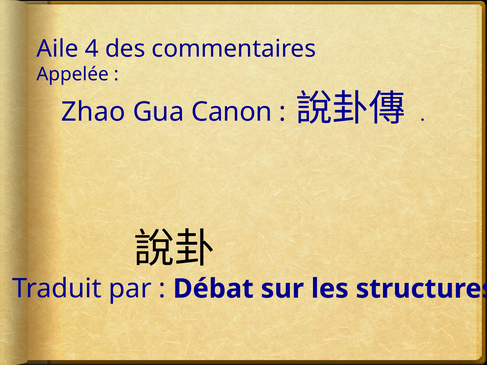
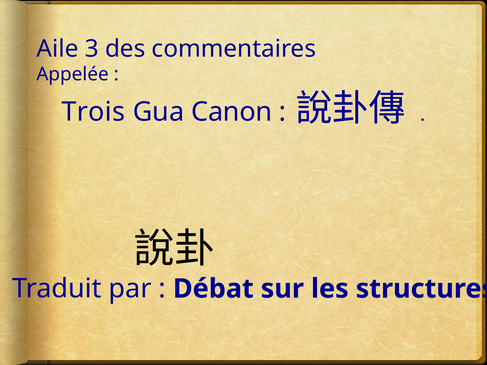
4: 4 -> 3
Zhao: Zhao -> Trois
